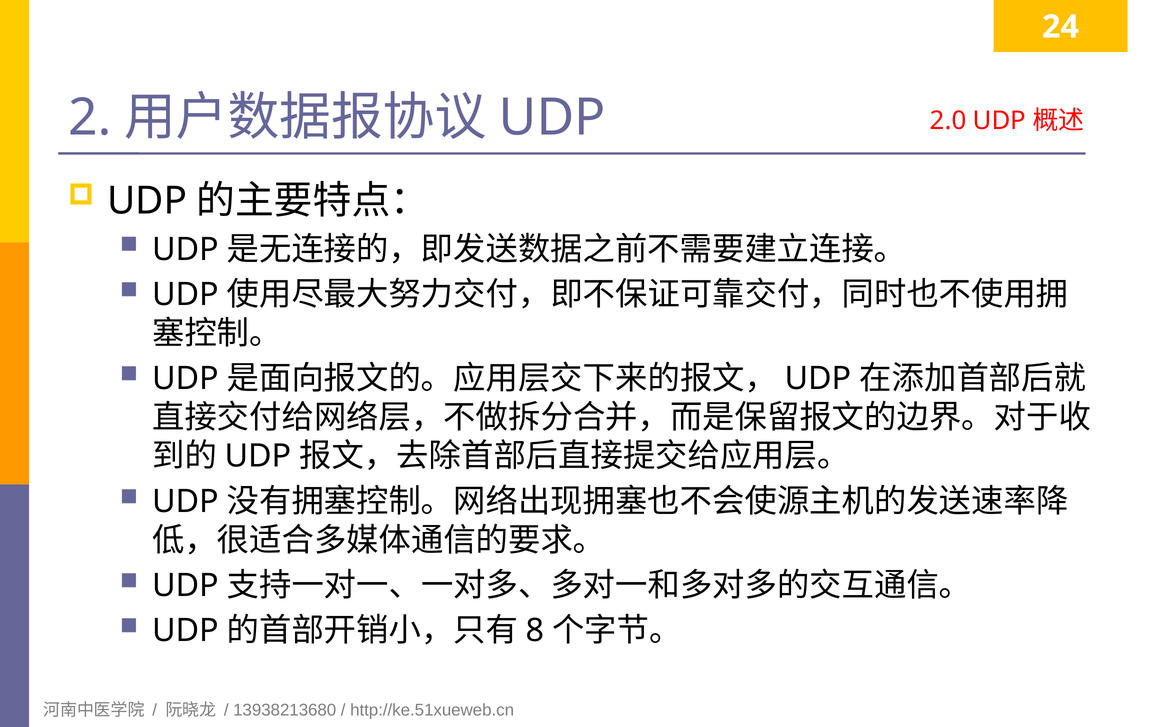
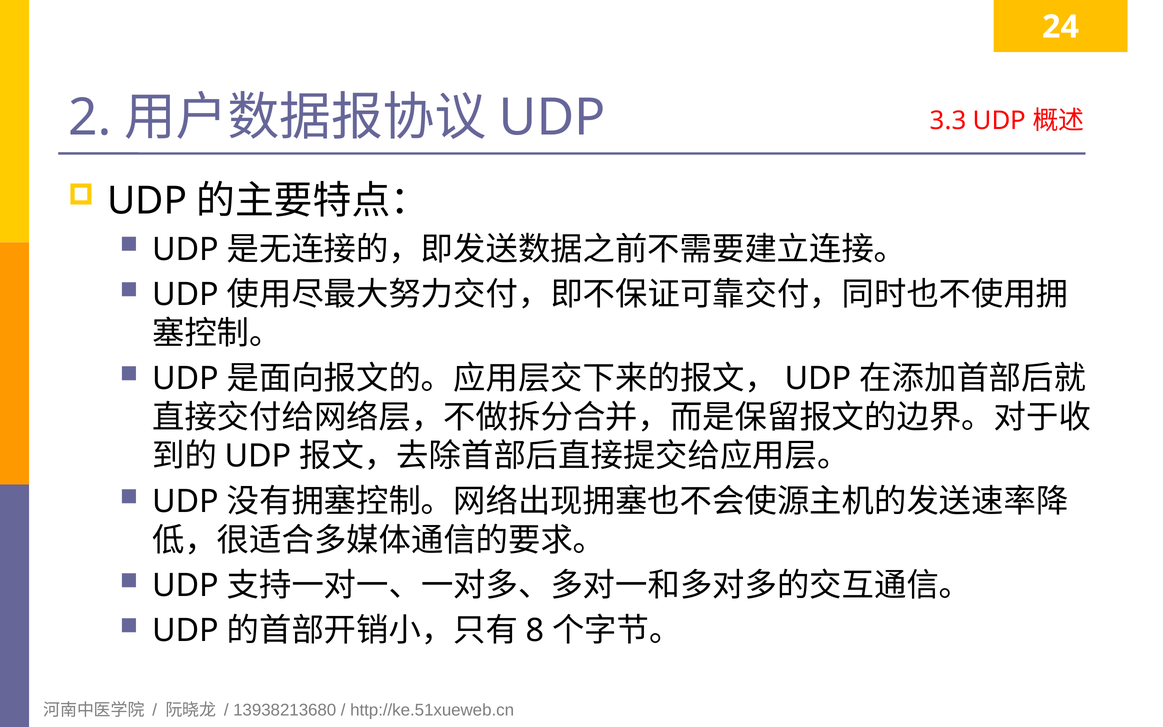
2.0: 2.0 -> 3.3
